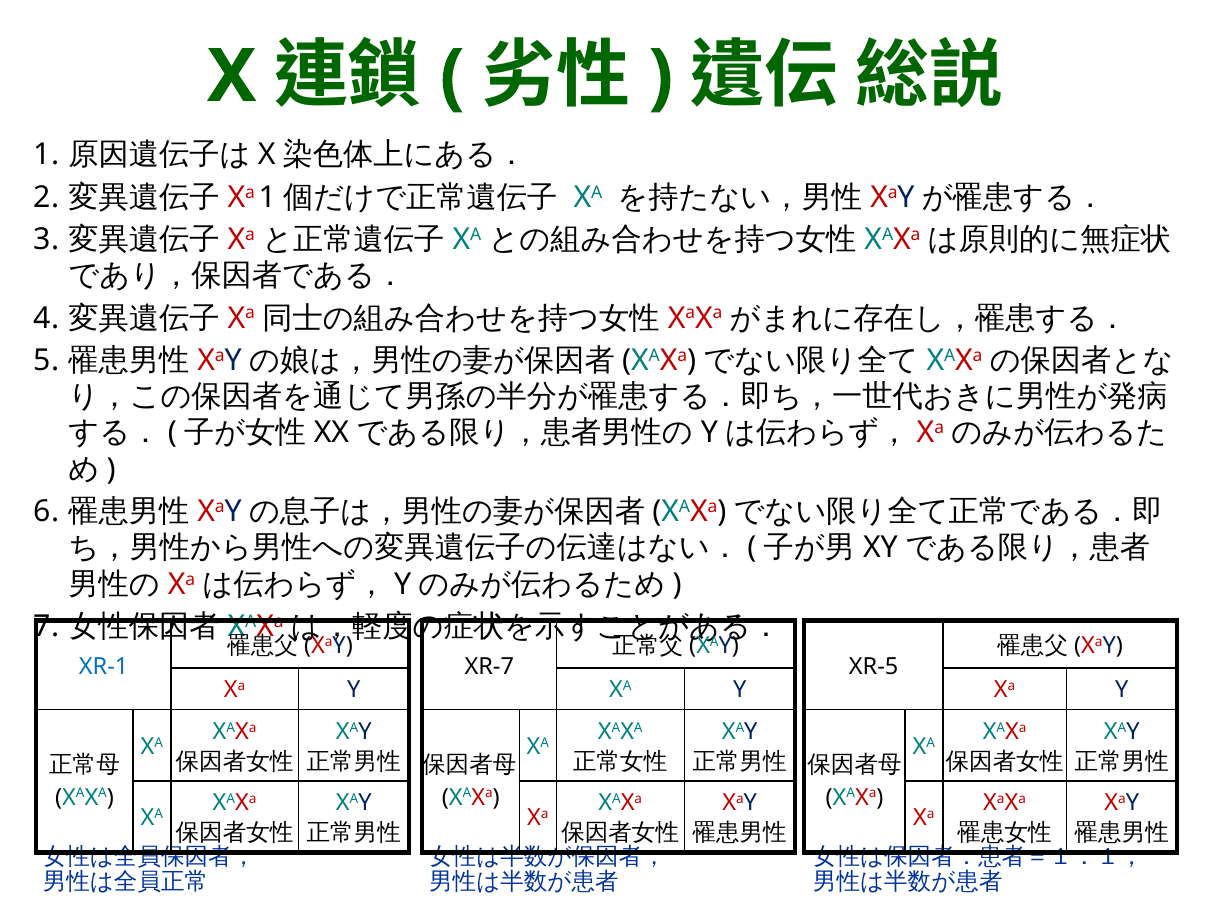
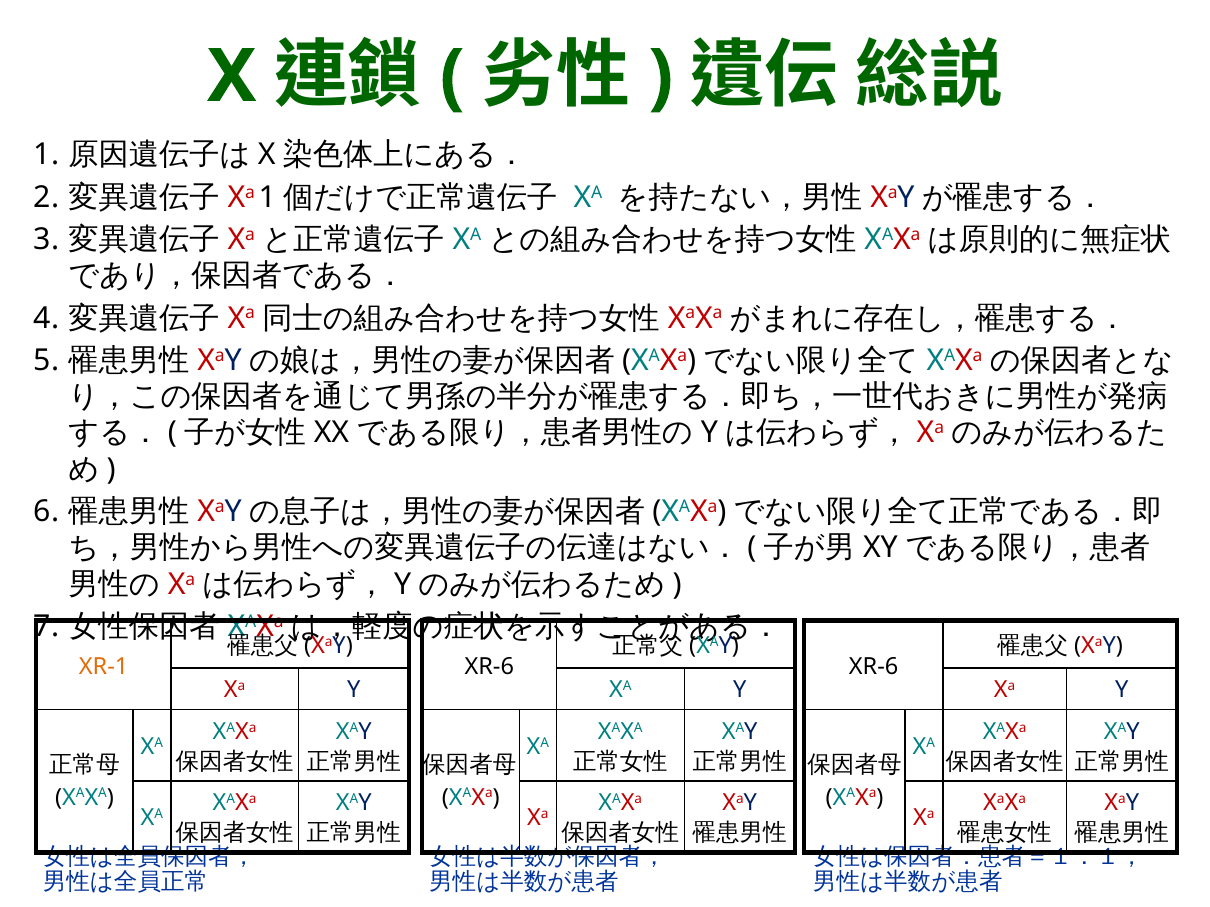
XR-1 colour: blue -> orange
XR-7 at (489, 667): XR-7 -> XR-6
XR-5 at (874, 667): XR-5 -> XR-6
